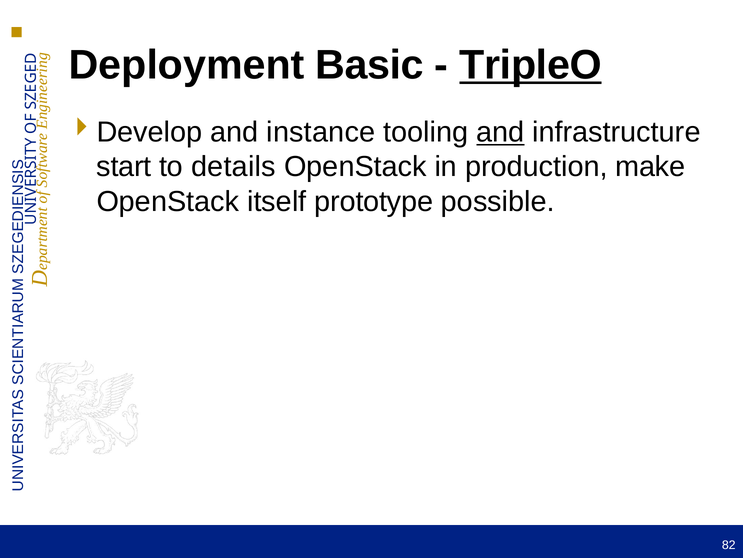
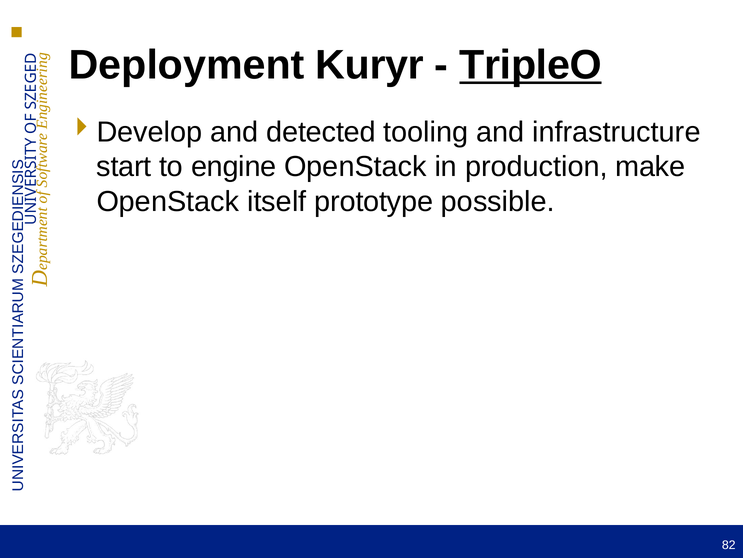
Basic: Basic -> Kuryr
instance: instance -> detected
and at (500, 132) underline: present -> none
details: details -> engine
